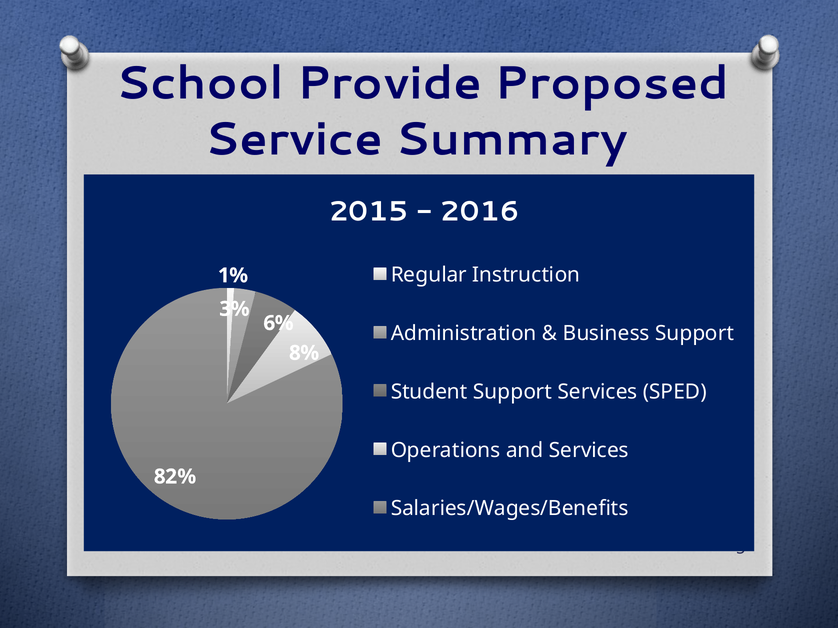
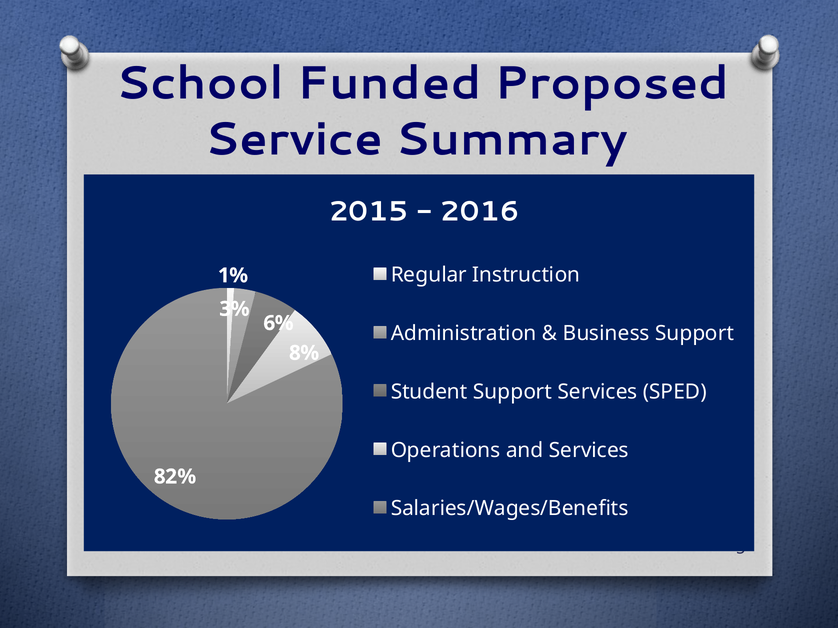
Provide: Provide -> Funded
